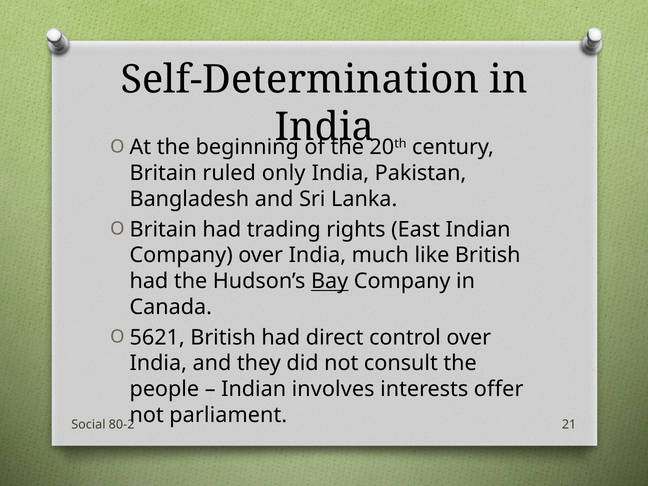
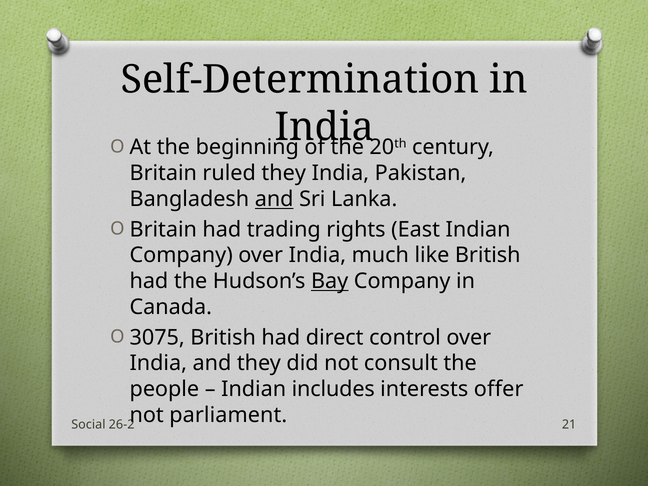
ruled only: only -> they
and at (274, 199) underline: none -> present
5621: 5621 -> 3075
involves: involves -> includes
80-2: 80-2 -> 26-2
